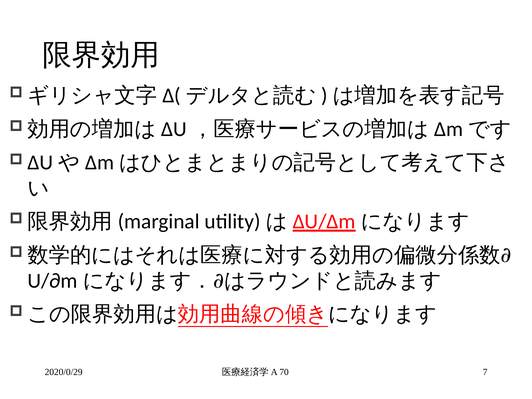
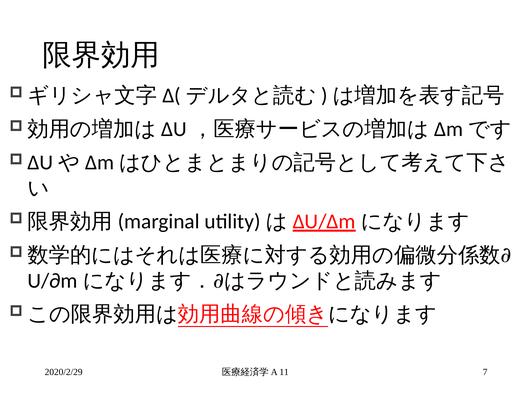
2020/0/29: 2020/0/29 -> 2020/2/29
70: 70 -> 11
